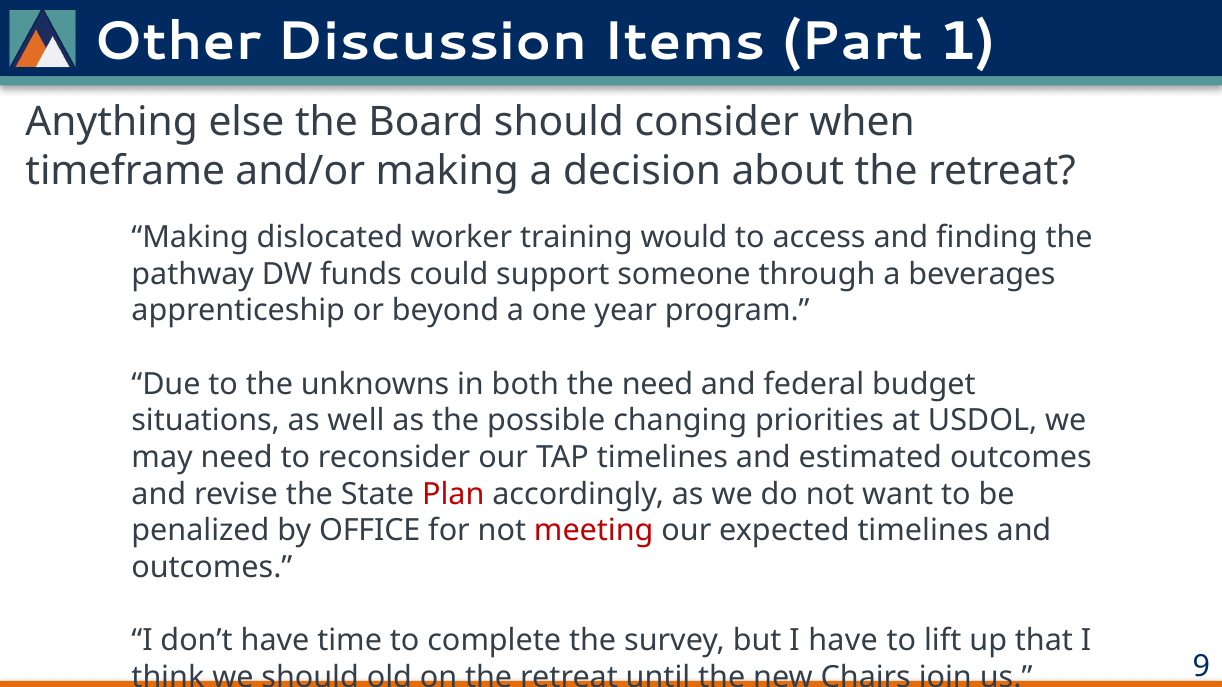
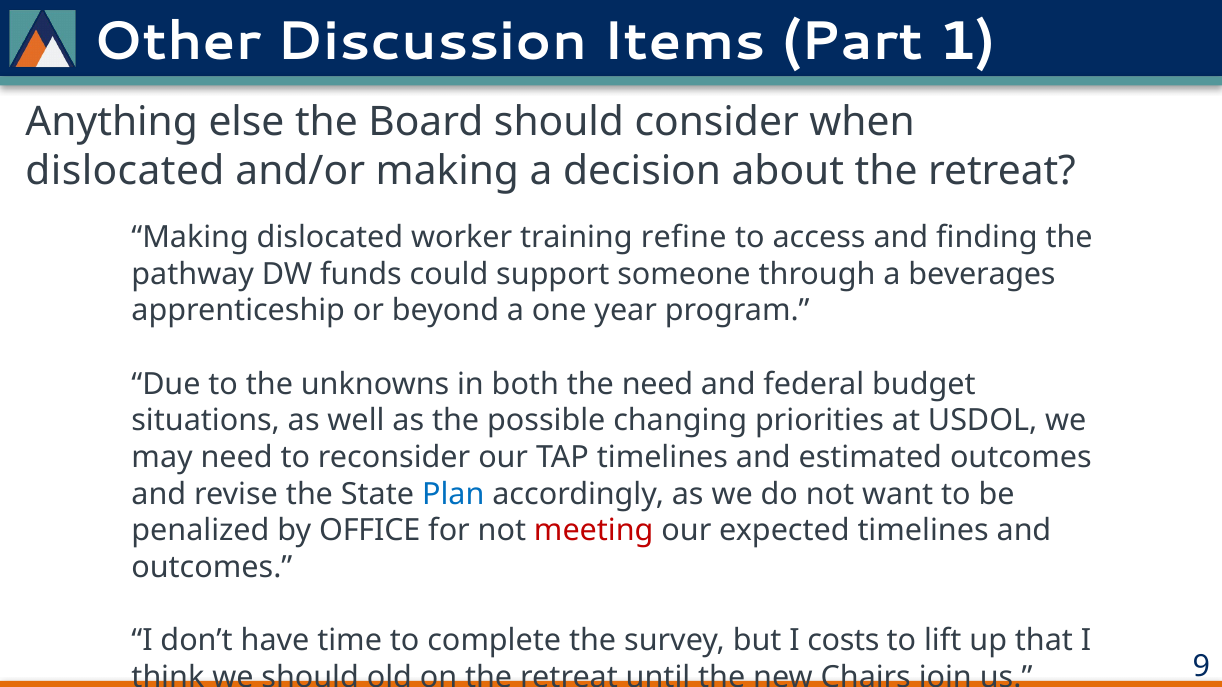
timeframe at (125, 171): timeframe -> dislocated
would: would -> refine
Plan colour: red -> blue
I have: have -> costs
